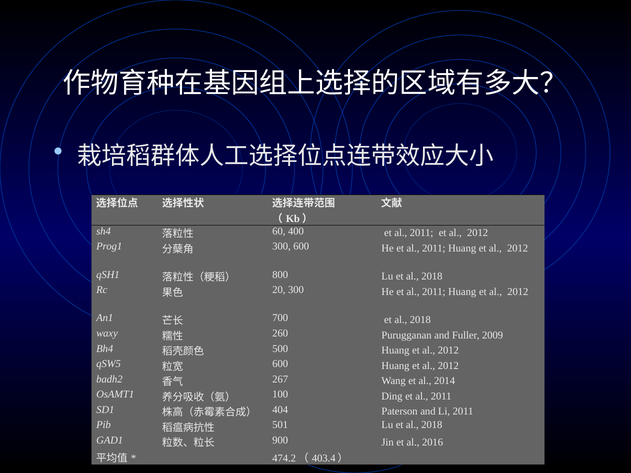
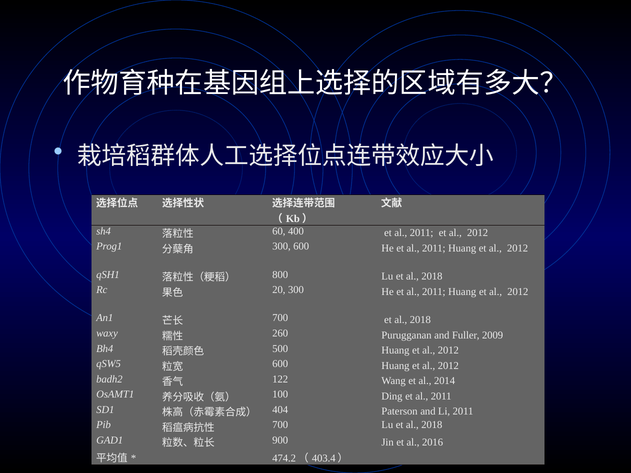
267: 267 -> 122
501 at (280, 425): 501 -> 700
